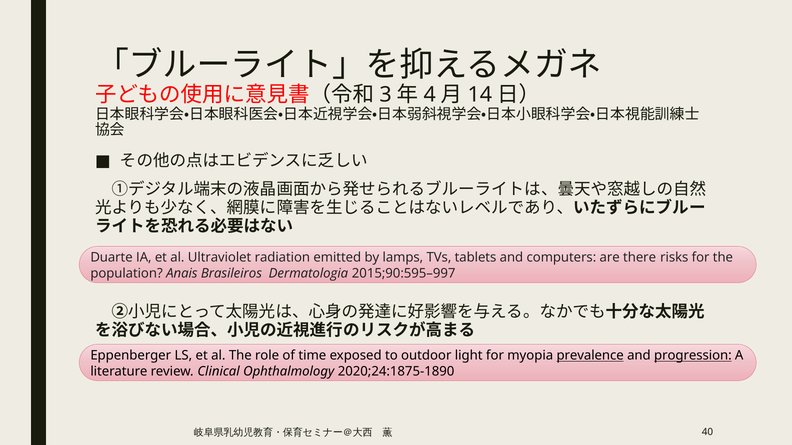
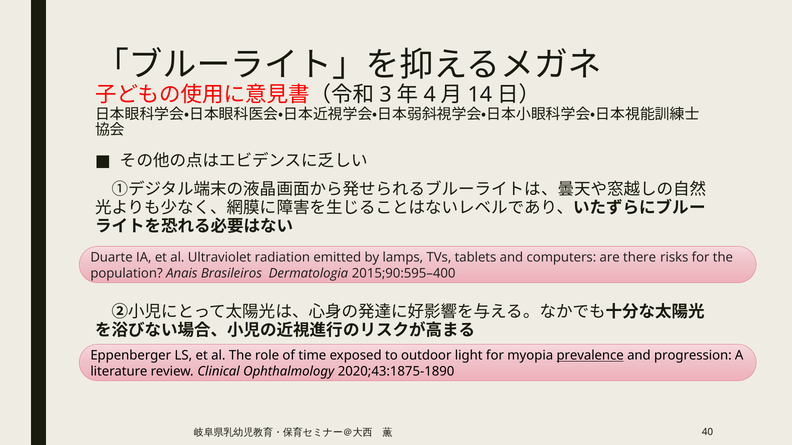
2015;90:595–997: 2015;90:595–997 -> 2015;90:595–400
progression underline: present -> none
2020;24:1875-1890: 2020;24:1875-1890 -> 2020;43:1875-1890
